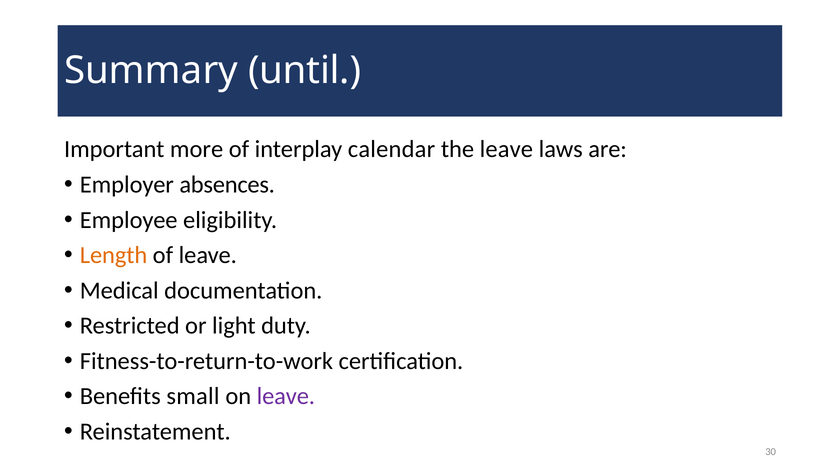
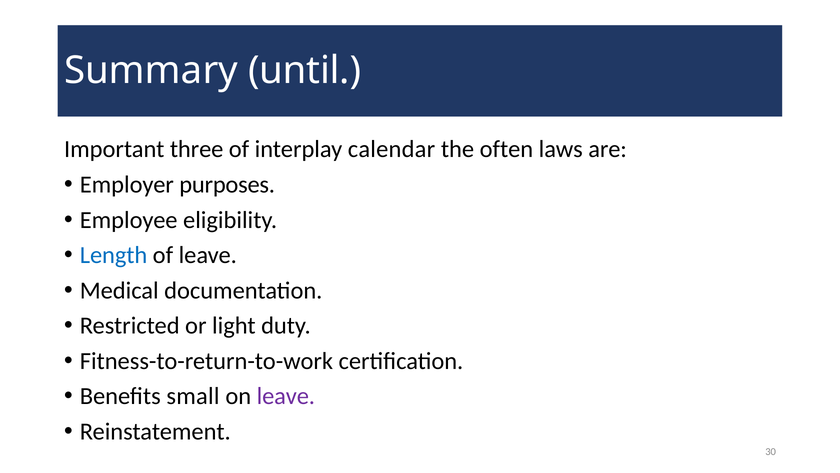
more: more -> three
the leave: leave -> often
absences: absences -> purposes
Length colour: orange -> blue
